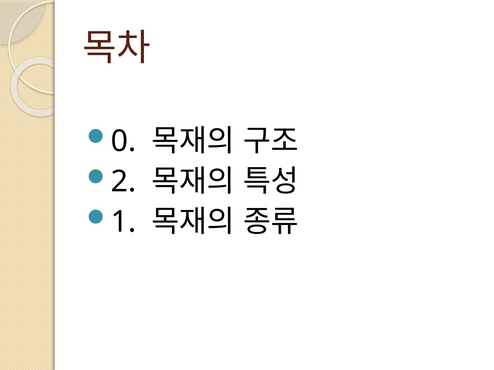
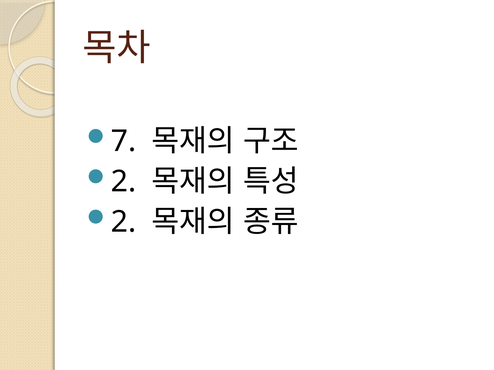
0: 0 -> 7
1 at (124, 222): 1 -> 2
